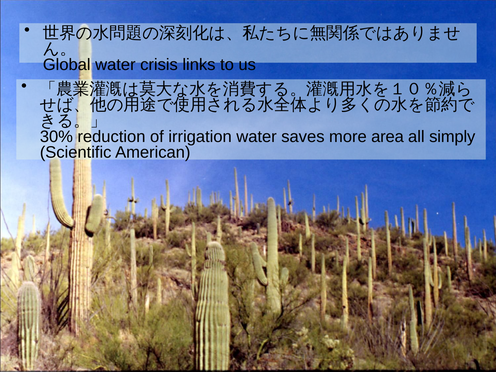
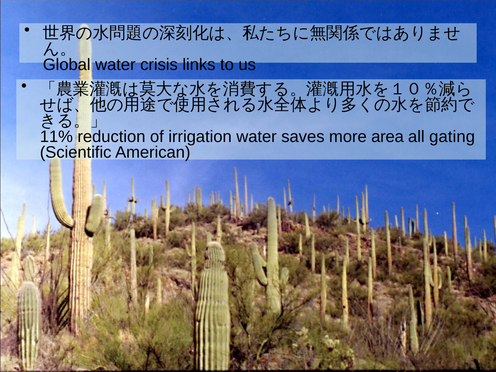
30%: 30% -> 11%
simply: simply -> gating
